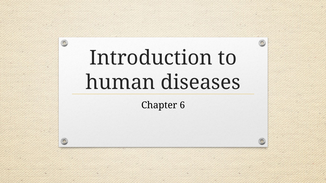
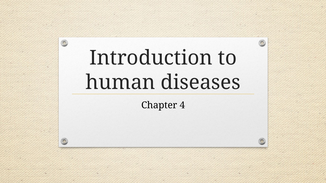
6: 6 -> 4
